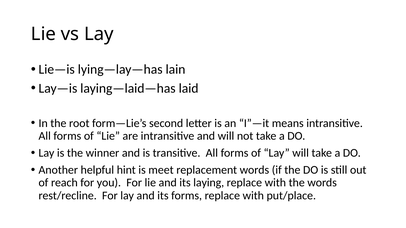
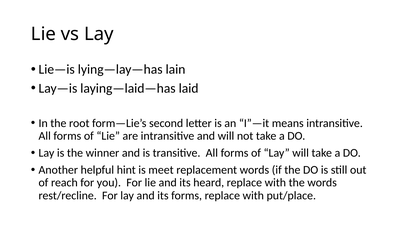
laying: laying -> heard
